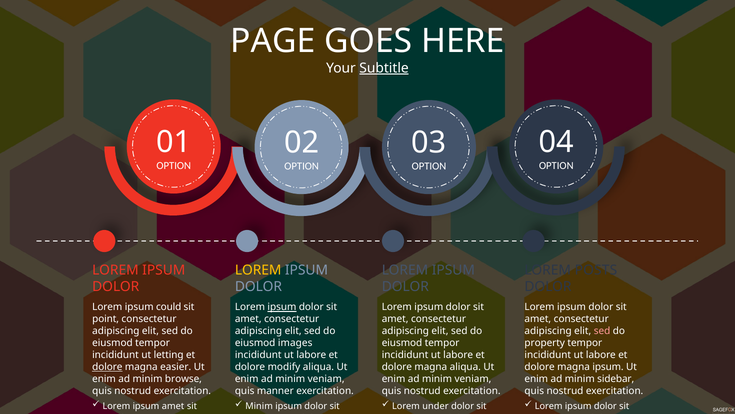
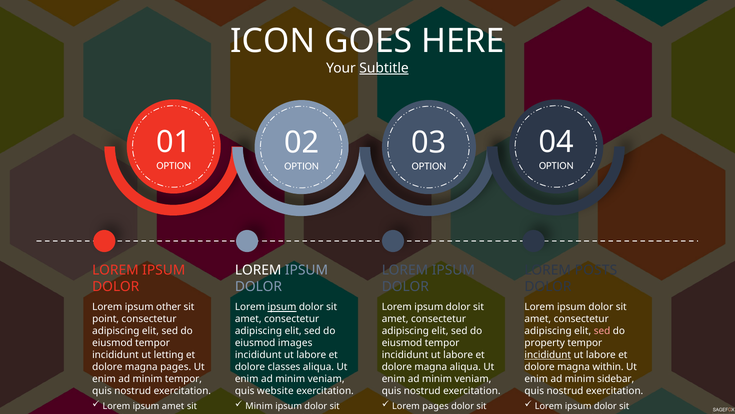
PAGE: PAGE -> ICON
LOREM at (258, 270) colour: yellow -> white
could: could -> other
incididunt at (548, 355) underline: none -> present
dolore at (107, 367) underline: present -> none
magna easier: easier -> pages
modify: modify -> classes
magna ipsum: ipsum -> within
minim browse: browse -> tempor
manner: manner -> website
Lorem under: under -> pages
